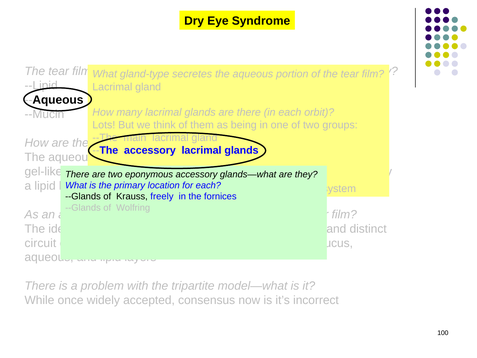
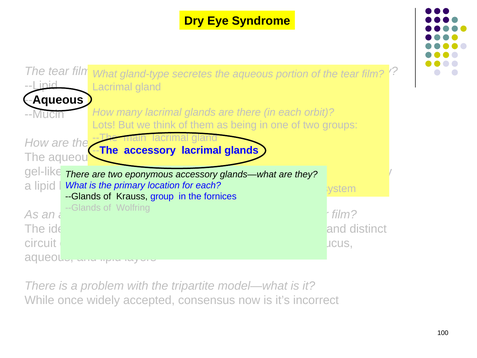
freely: freely -> group
